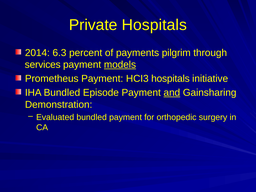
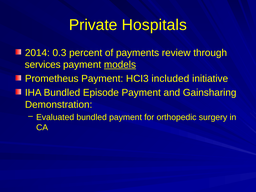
6.3: 6.3 -> 0.3
pilgrim: pilgrim -> review
HCI3 hospitals: hospitals -> included
and underline: present -> none
